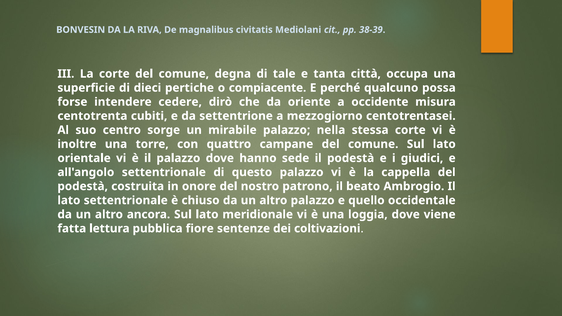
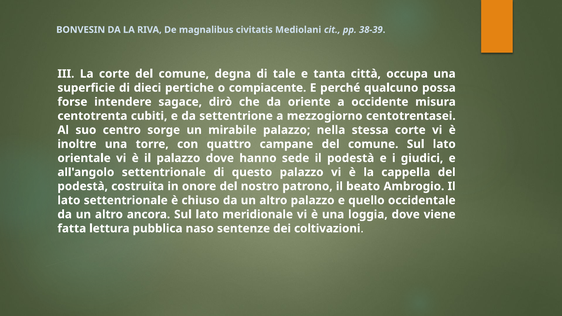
cedere: cedere -> sagace
fiore: fiore -> naso
